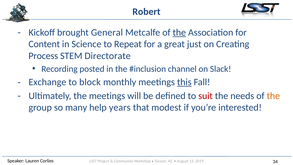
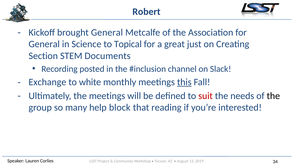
the at (179, 32) underline: present -> none
Content at (44, 44): Content -> General
Repeat: Repeat -> Topical
Process: Process -> Section
Directorate: Directorate -> Documents
block: block -> white
the at (273, 96) colour: orange -> black
years: years -> block
modest: modest -> reading
